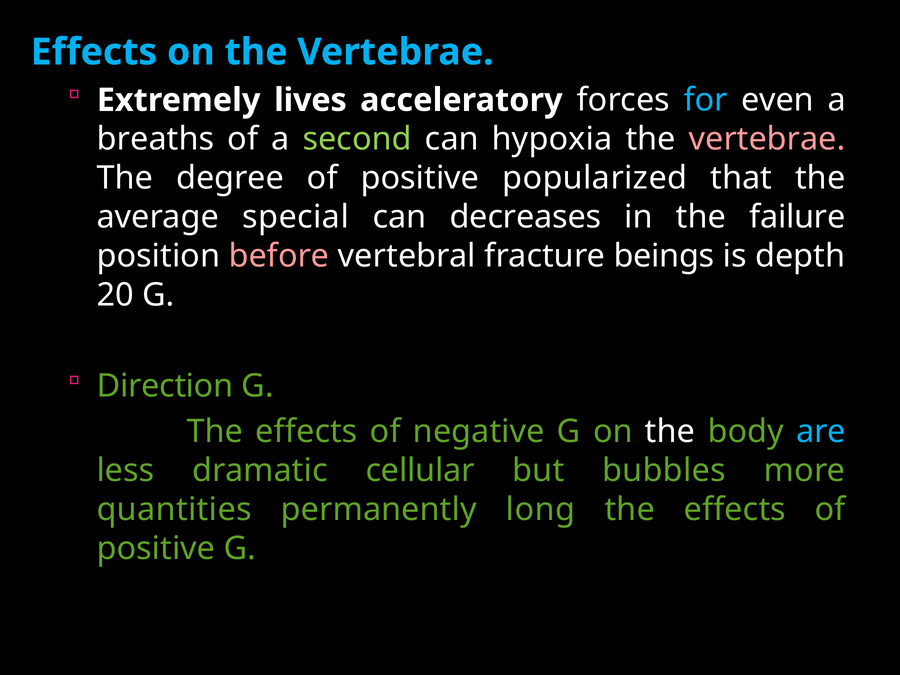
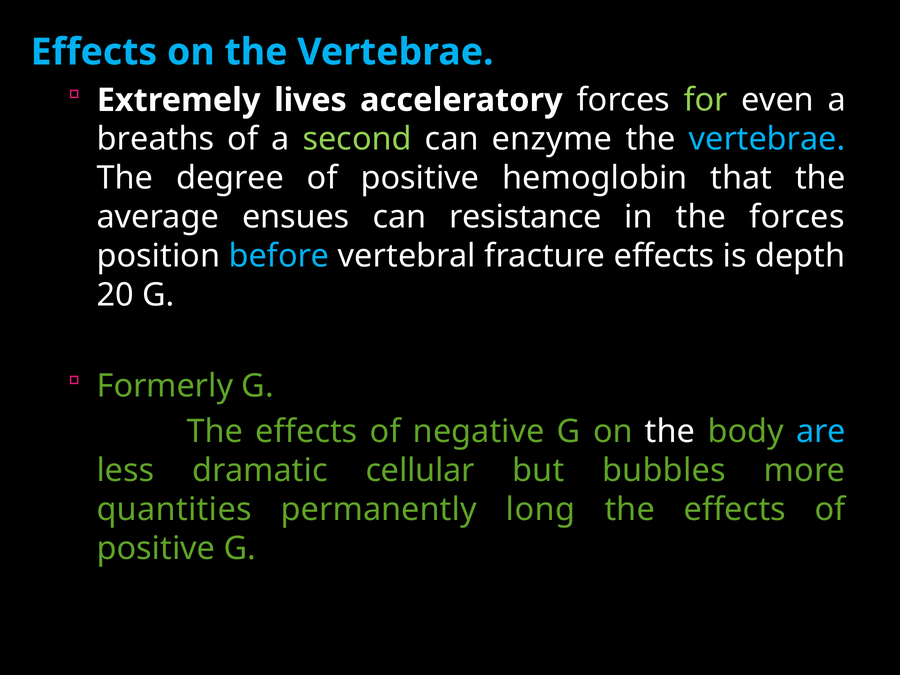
for colour: light blue -> light green
hypoxia: hypoxia -> enzyme
vertebrae at (767, 139) colour: pink -> light blue
popularized: popularized -> hemoglobin
special: special -> ensues
decreases: decreases -> resistance
the failure: failure -> forces
before colour: pink -> light blue
fracture beings: beings -> effects
Direction: Direction -> Formerly
